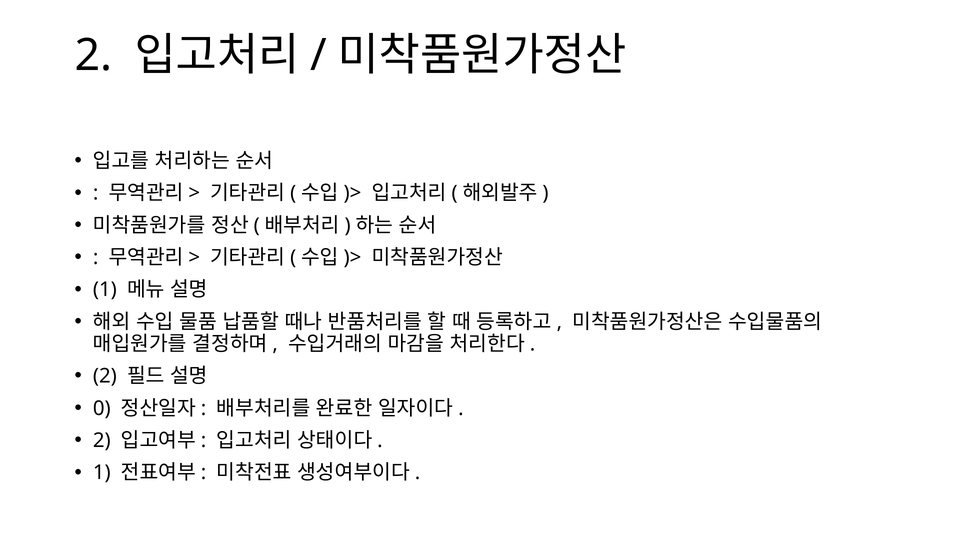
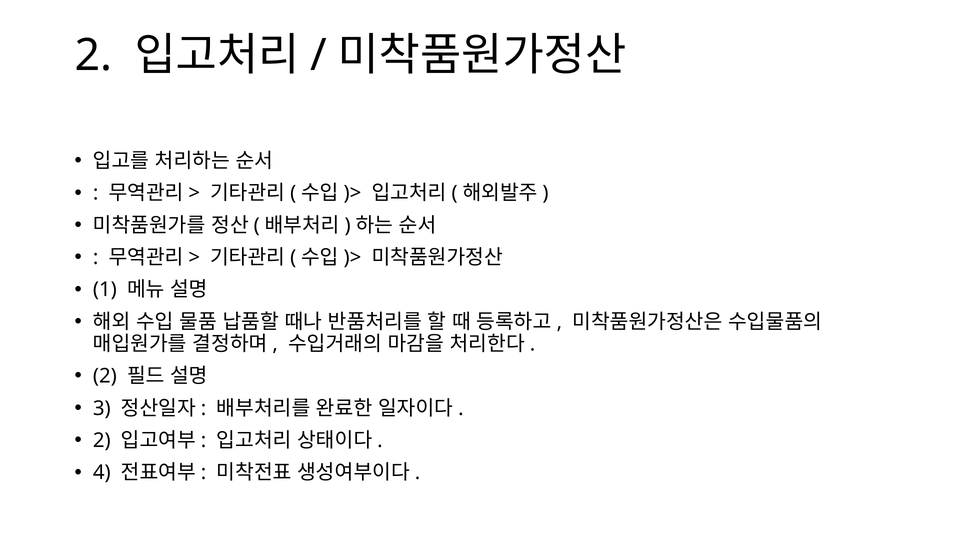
0: 0 -> 3
1 at (102, 473): 1 -> 4
